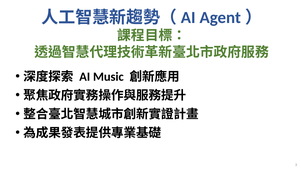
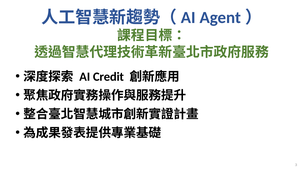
Music: Music -> Credit
